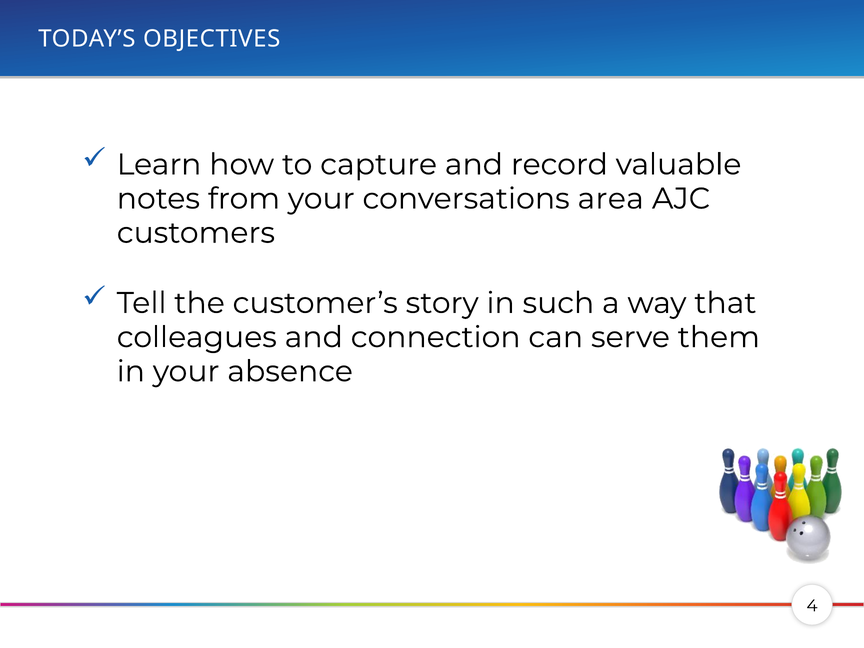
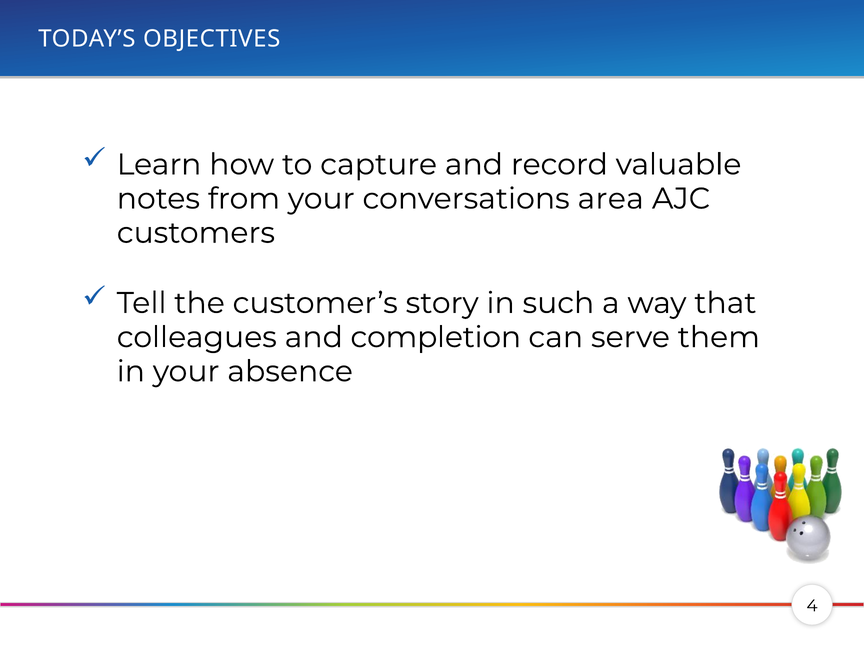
connection: connection -> completion
